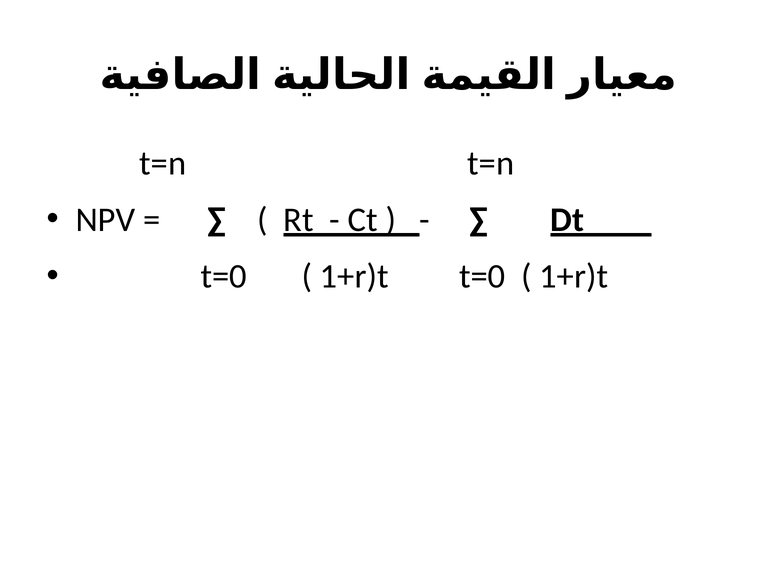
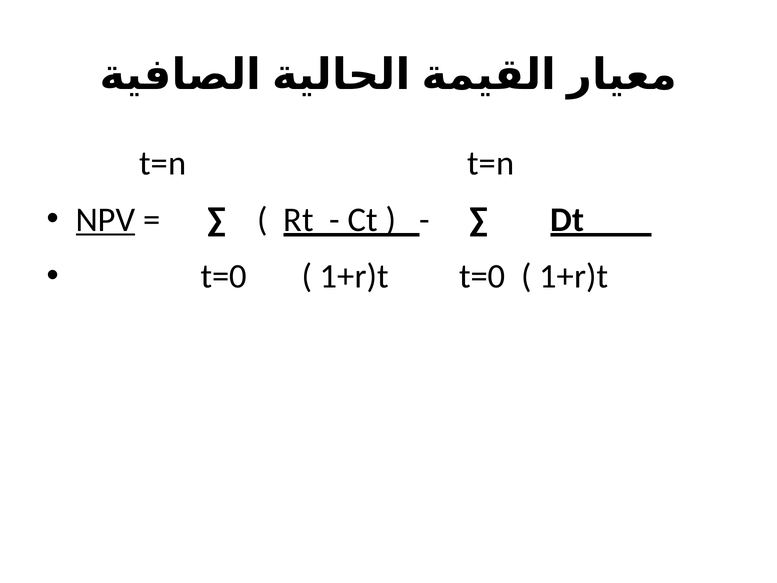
NPV underline: none -> present
